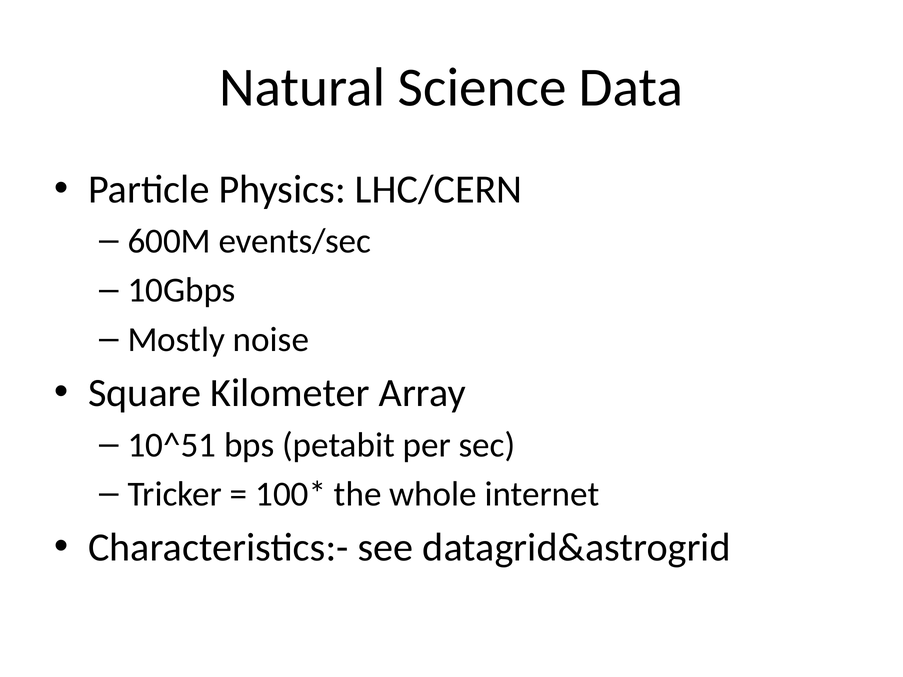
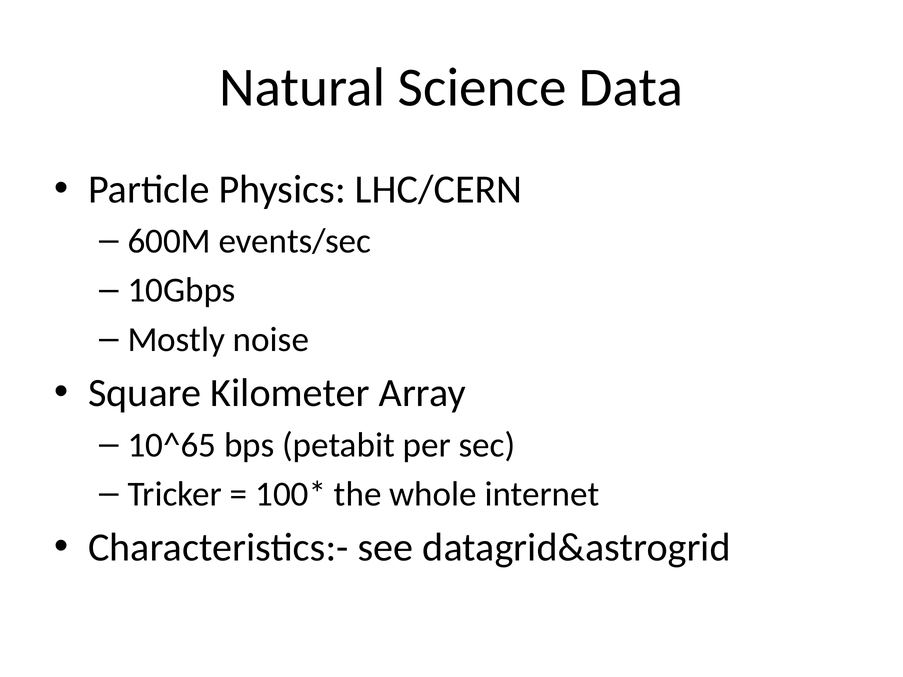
10^51: 10^51 -> 10^65
